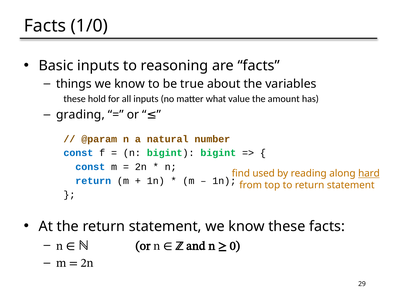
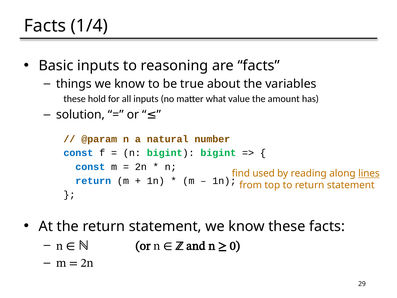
1/0: 1/0 -> 1/4
grading: grading -> solution
hard: hard -> lines
